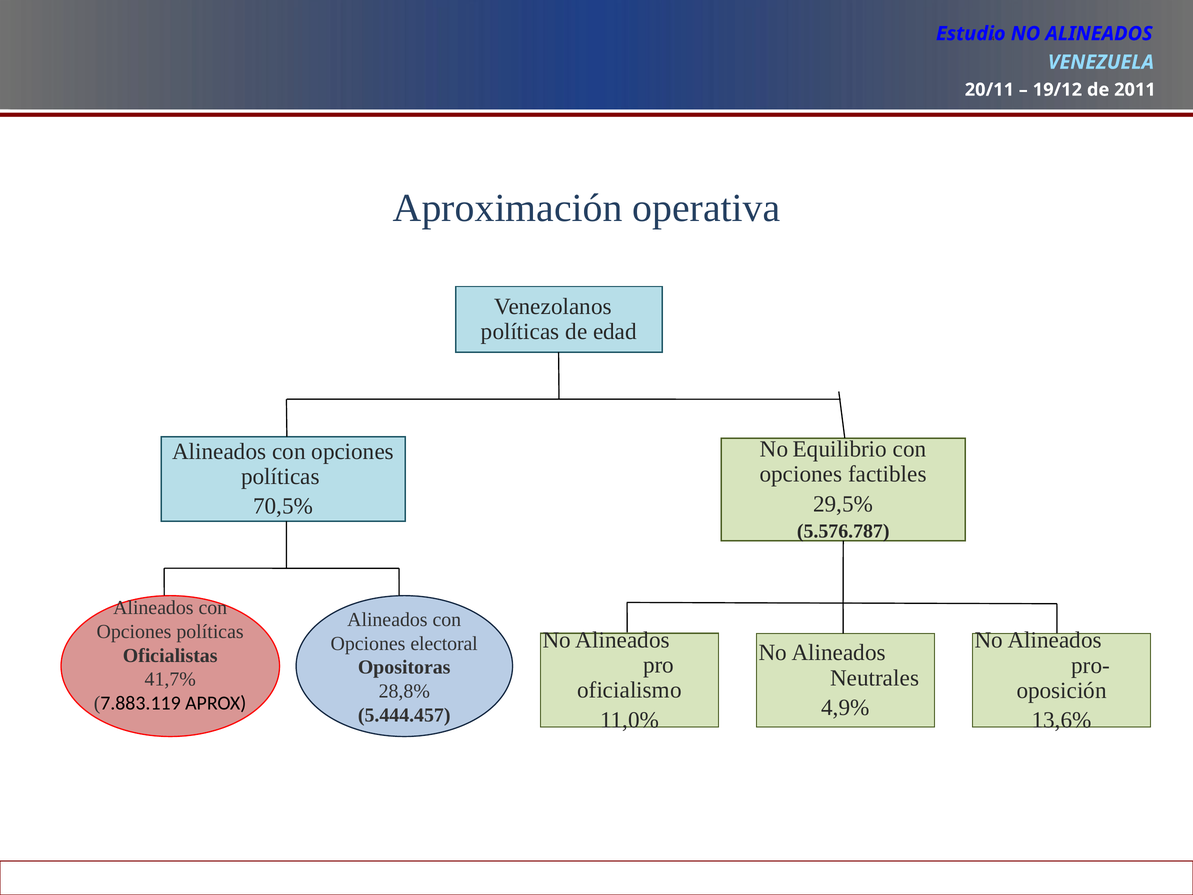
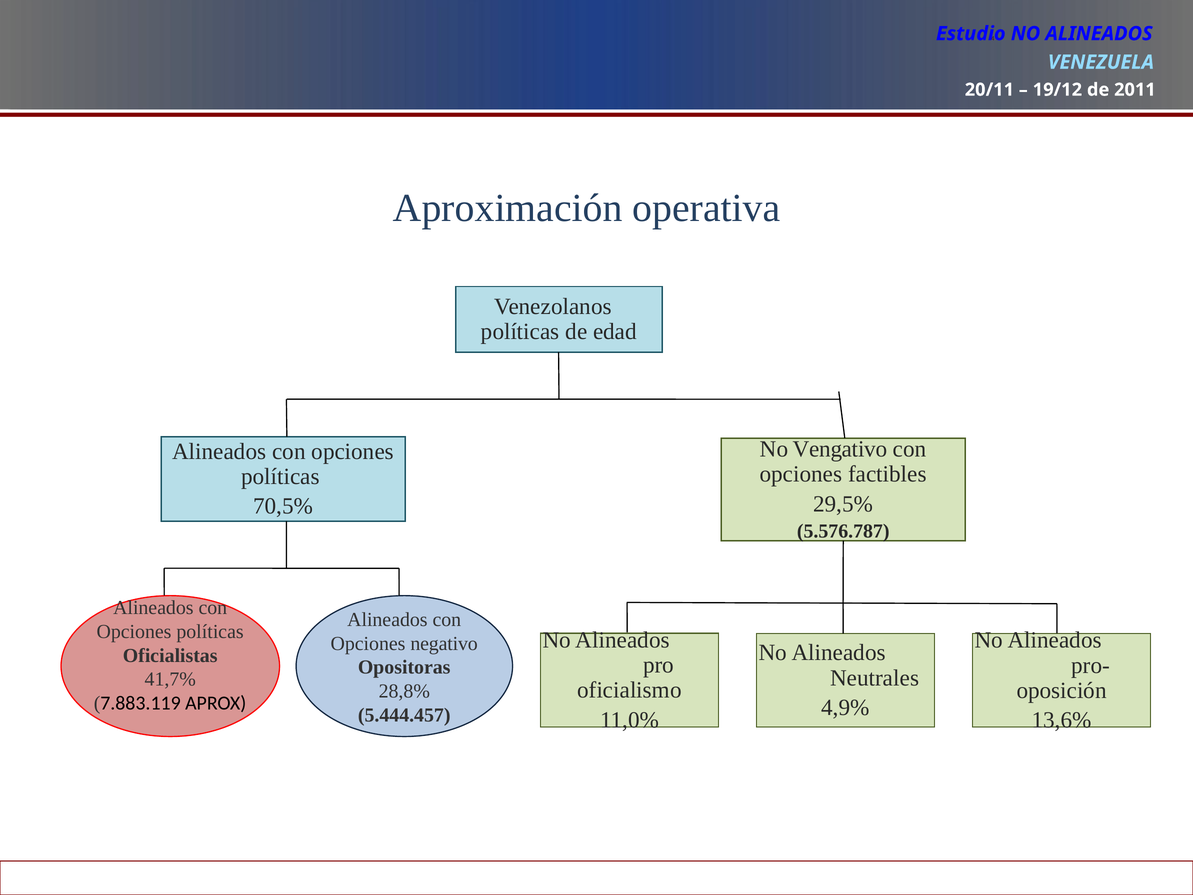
Equilibrio: Equilibrio -> Vengativo
electoral: electoral -> negativo
